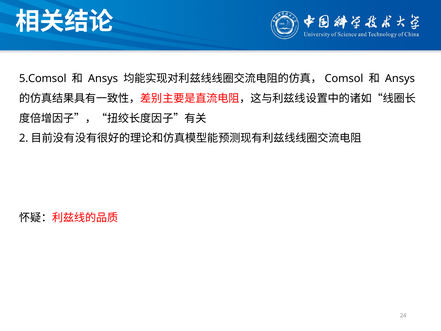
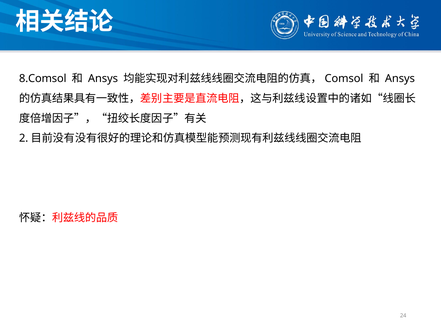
5.Comsol: 5.Comsol -> 8.Comsol
